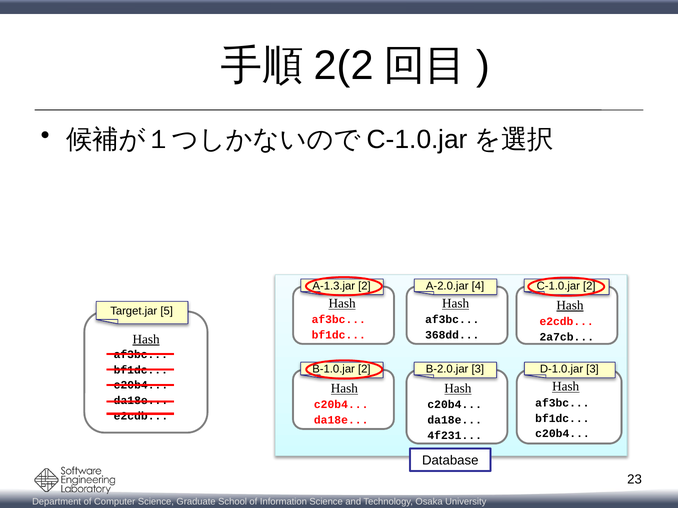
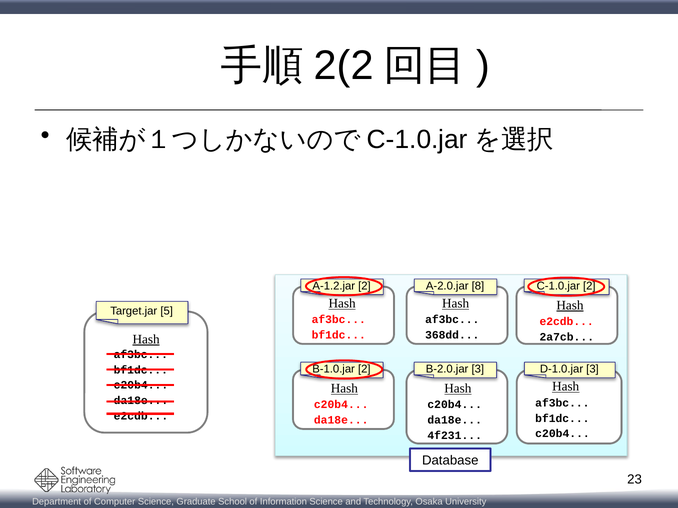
A-1.3.jar: A-1.3.jar -> A-1.2.jar
4: 4 -> 8
